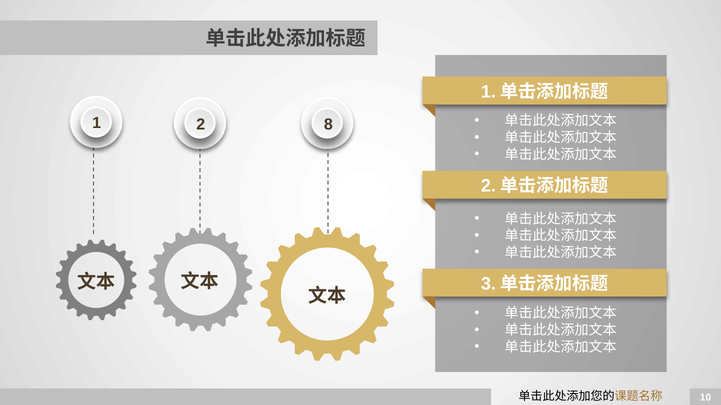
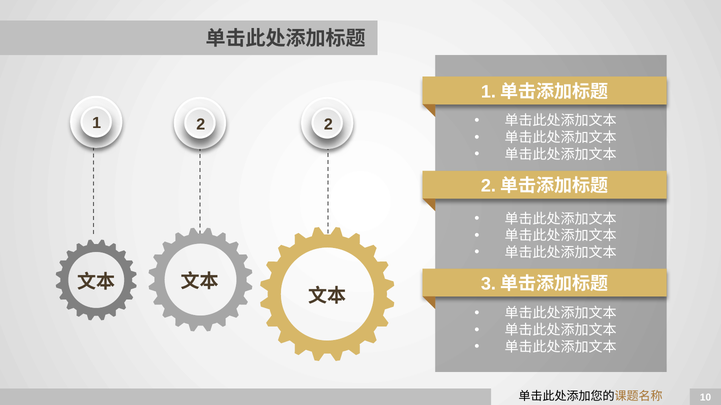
2 8: 8 -> 2
